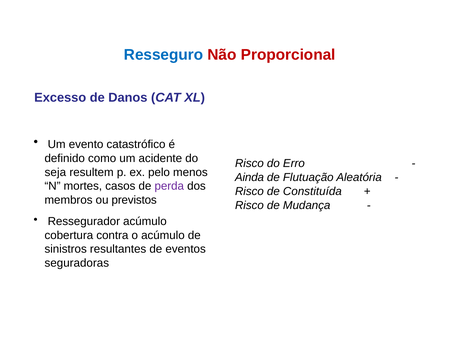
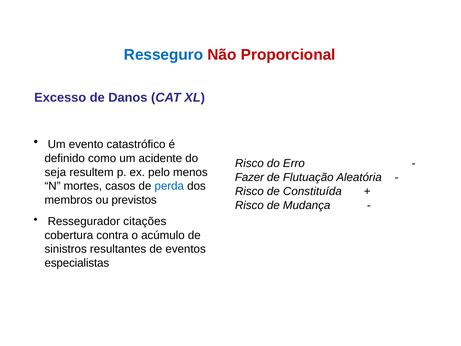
Ainda: Ainda -> Fazer
perda colour: purple -> blue
Ressegurador acúmulo: acúmulo -> citações
seguradoras: seguradoras -> especialistas
